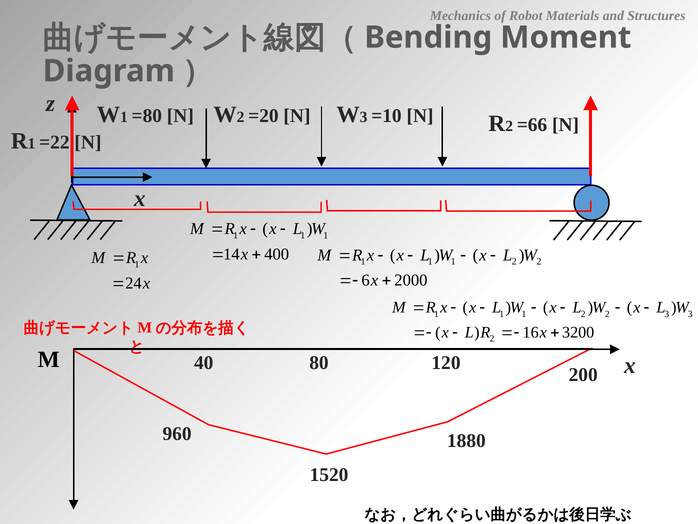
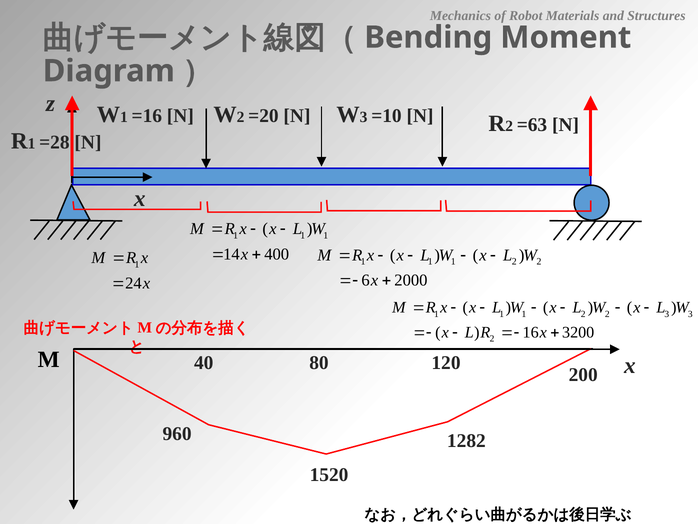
=80: =80 -> =16
=66: =66 -> =63
=22: =22 -> =28
1880: 1880 -> 1282
